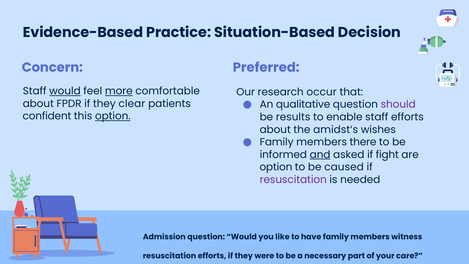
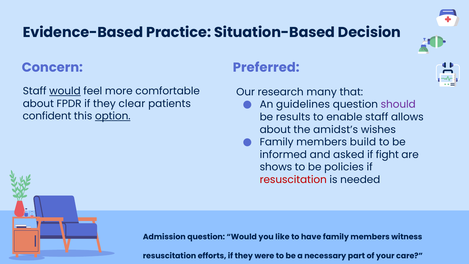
more underline: present -> none
occur: occur -> many
qualitative: qualitative -> guidelines
staff efforts: efforts -> allows
there: there -> build
and underline: present -> none
option at (276, 167): option -> shows
caused: caused -> policies
resuscitation at (293, 179) colour: purple -> red
